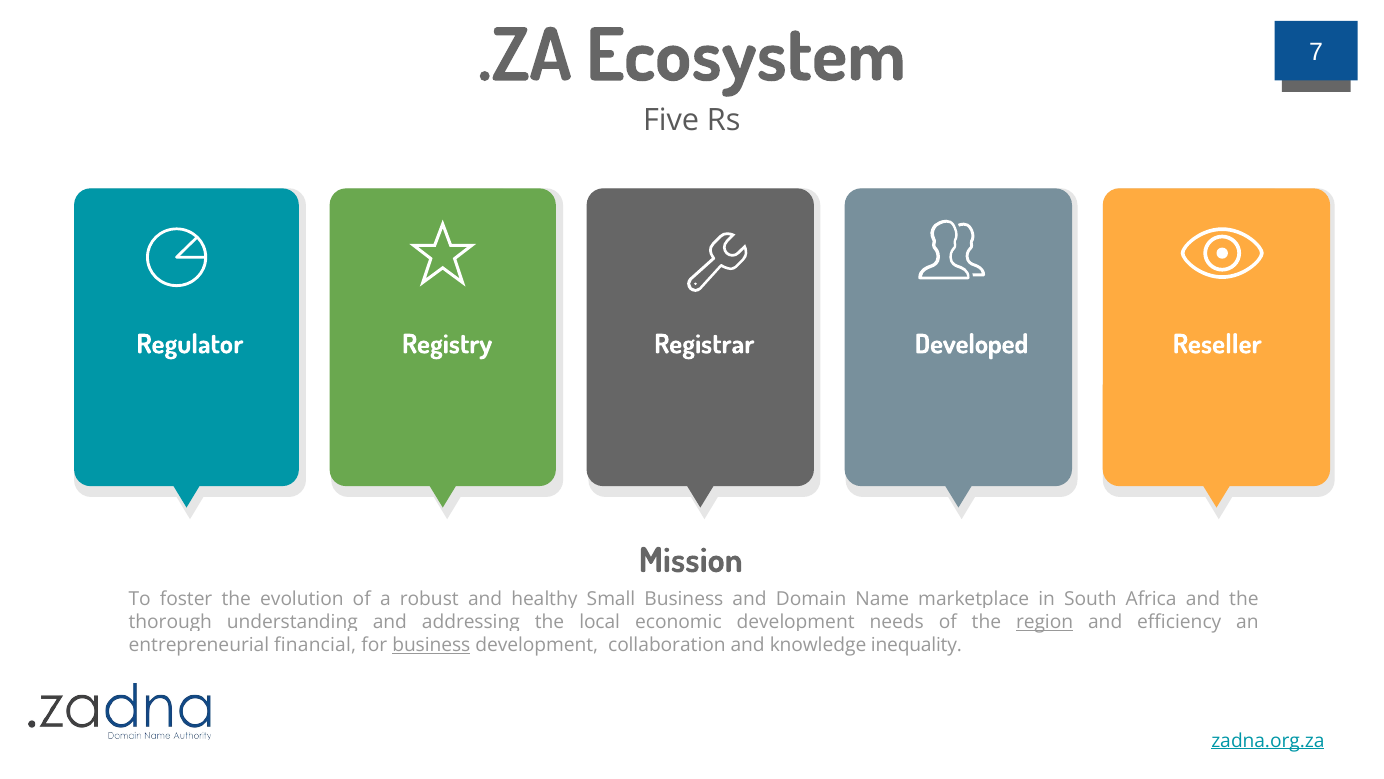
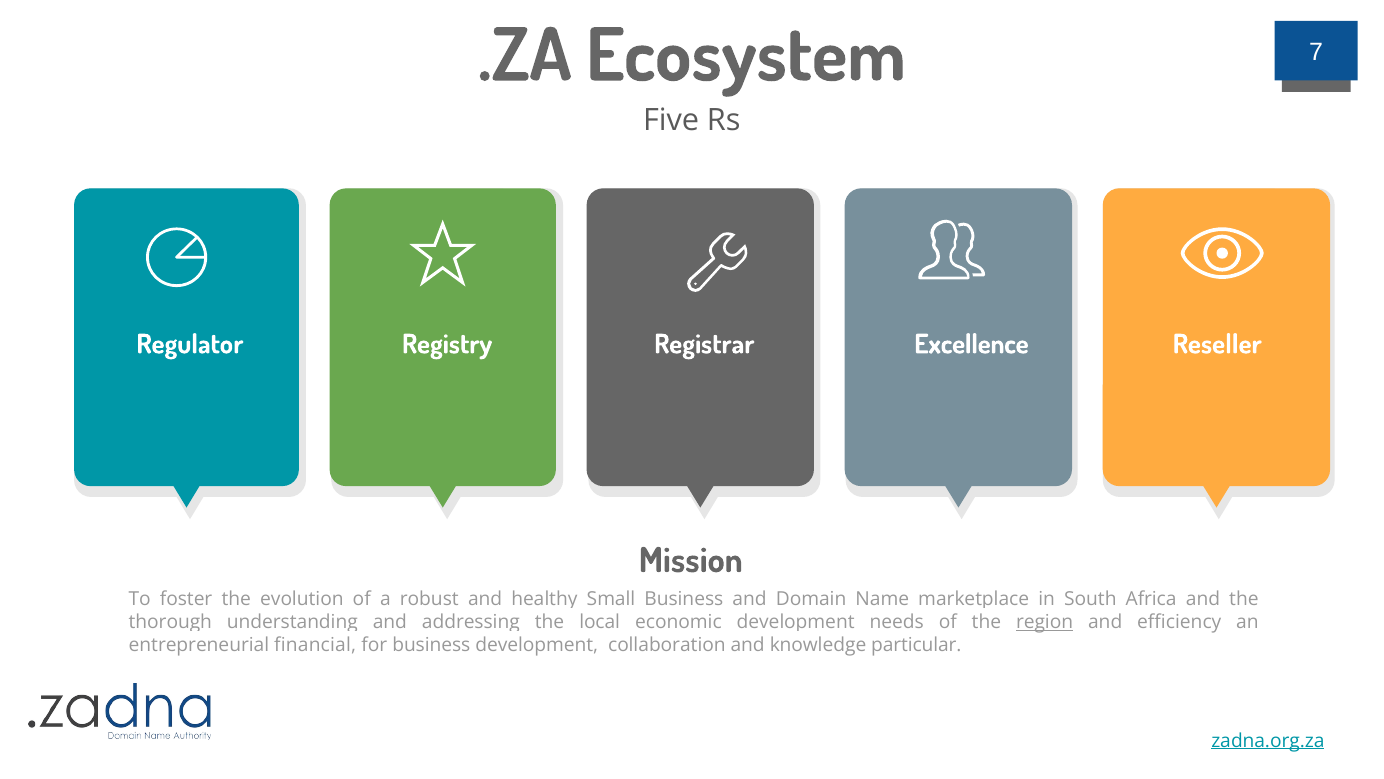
Developed: Developed -> Excellence
business at (431, 645) underline: present -> none
inequality: inequality -> particular
